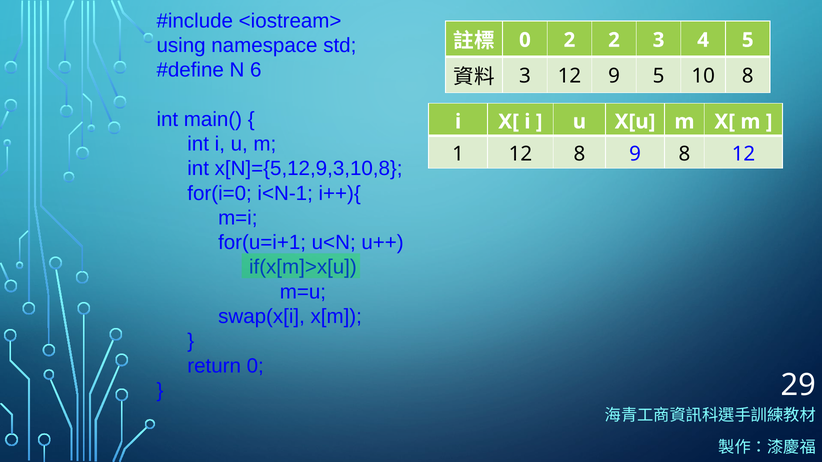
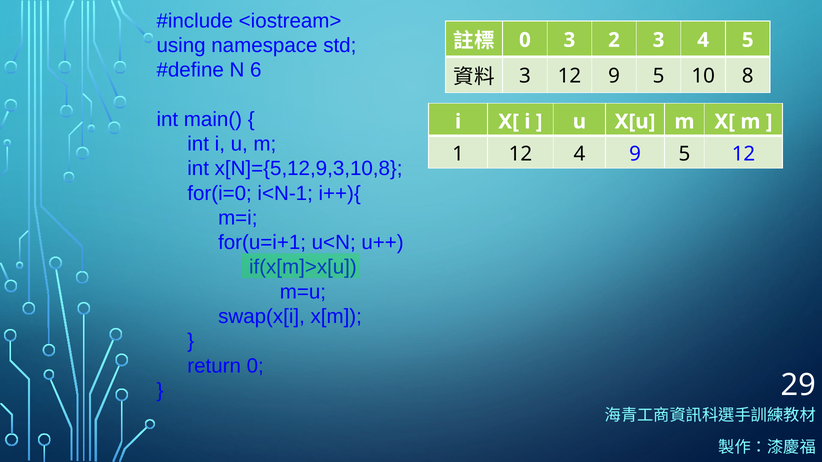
0 2: 2 -> 3
12 8: 8 -> 4
8 at (684, 154): 8 -> 5
